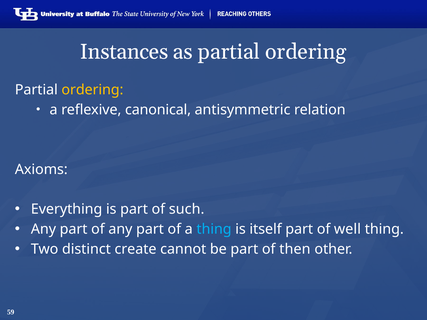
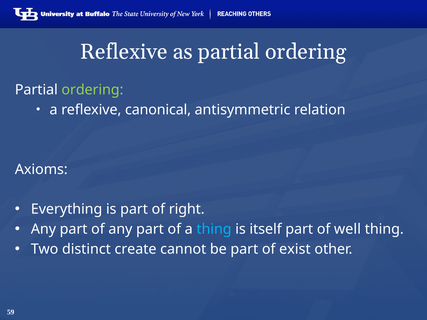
Instances at (124, 52): Instances -> Reflexive
ordering at (92, 90) colour: yellow -> light green
such: such -> right
then: then -> exist
